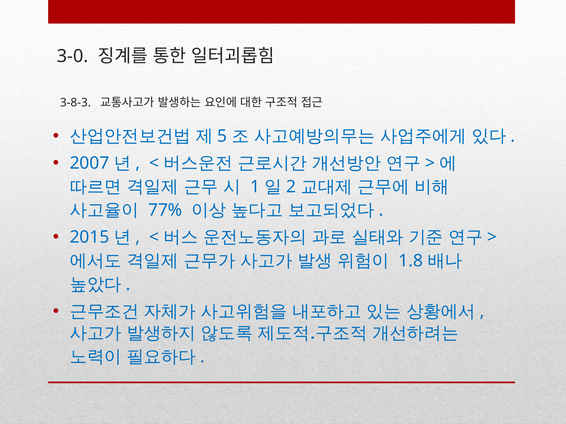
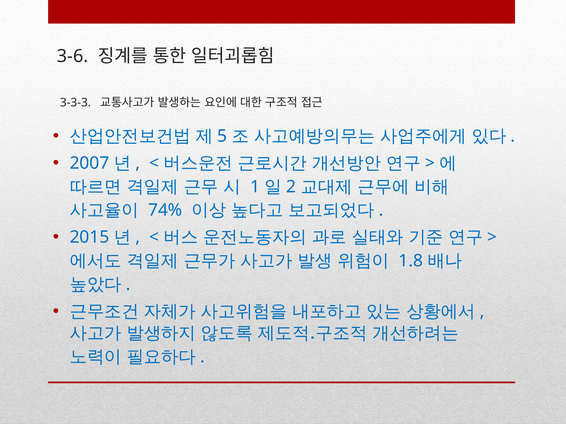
3-0: 3-0 -> 3-6
3-8-3: 3-8-3 -> 3-3-3
77%: 77% -> 74%
